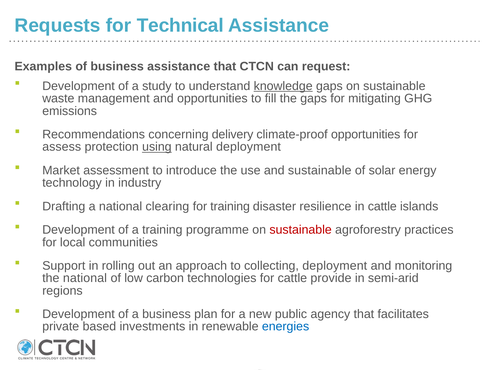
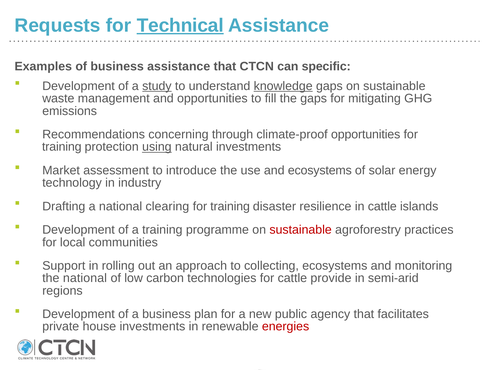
Technical underline: none -> present
request: request -> specific
study underline: none -> present
delivery: delivery -> through
assess at (62, 147): assess -> training
natural deployment: deployment -> investments
and sustainable: sustainable -> ecosystems
collecting deployment: deployment -> ecosystems
based: based -> house
energies colour: blue -> red
